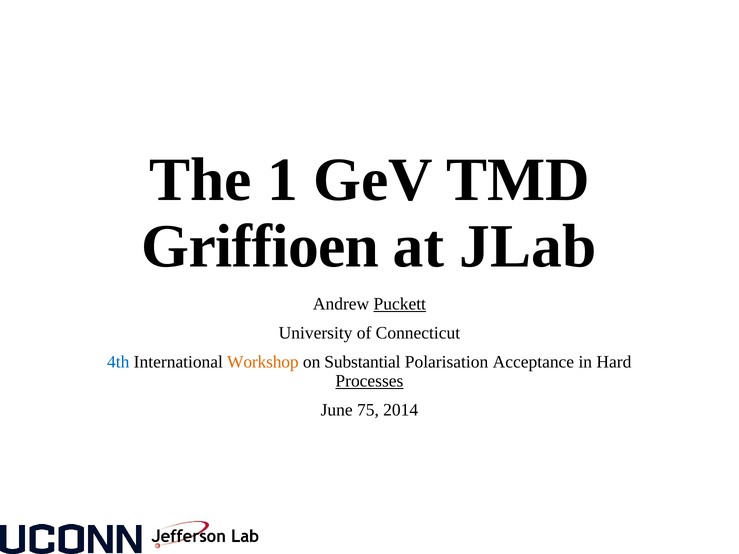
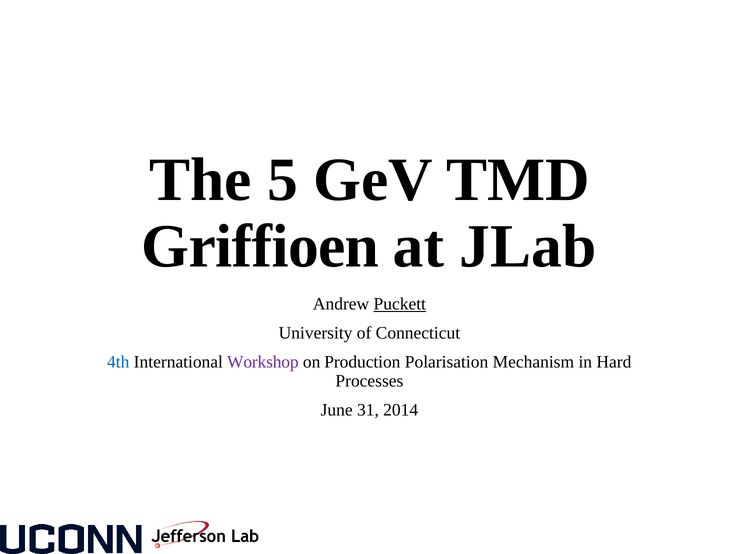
1: 1 -> 5
Workshop colour: orange -> purple
Substantial: Substantial -> Production
Acceptance: Acceptance -> Mechanism
Processes underline: present -> none
75: 75 -> 31
